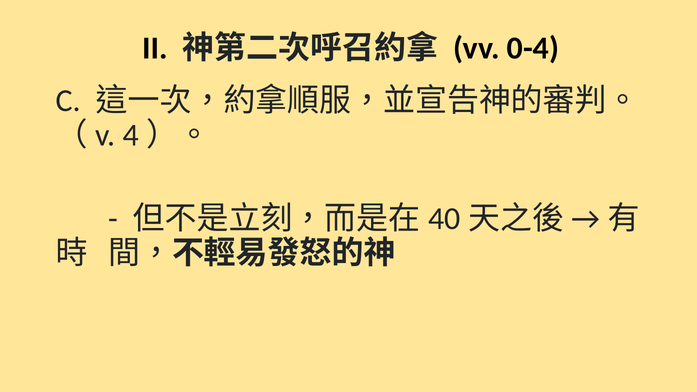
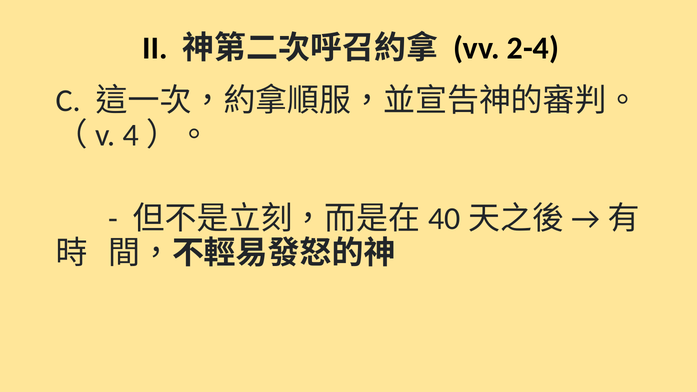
0-4: 0-4 -> 2-4
